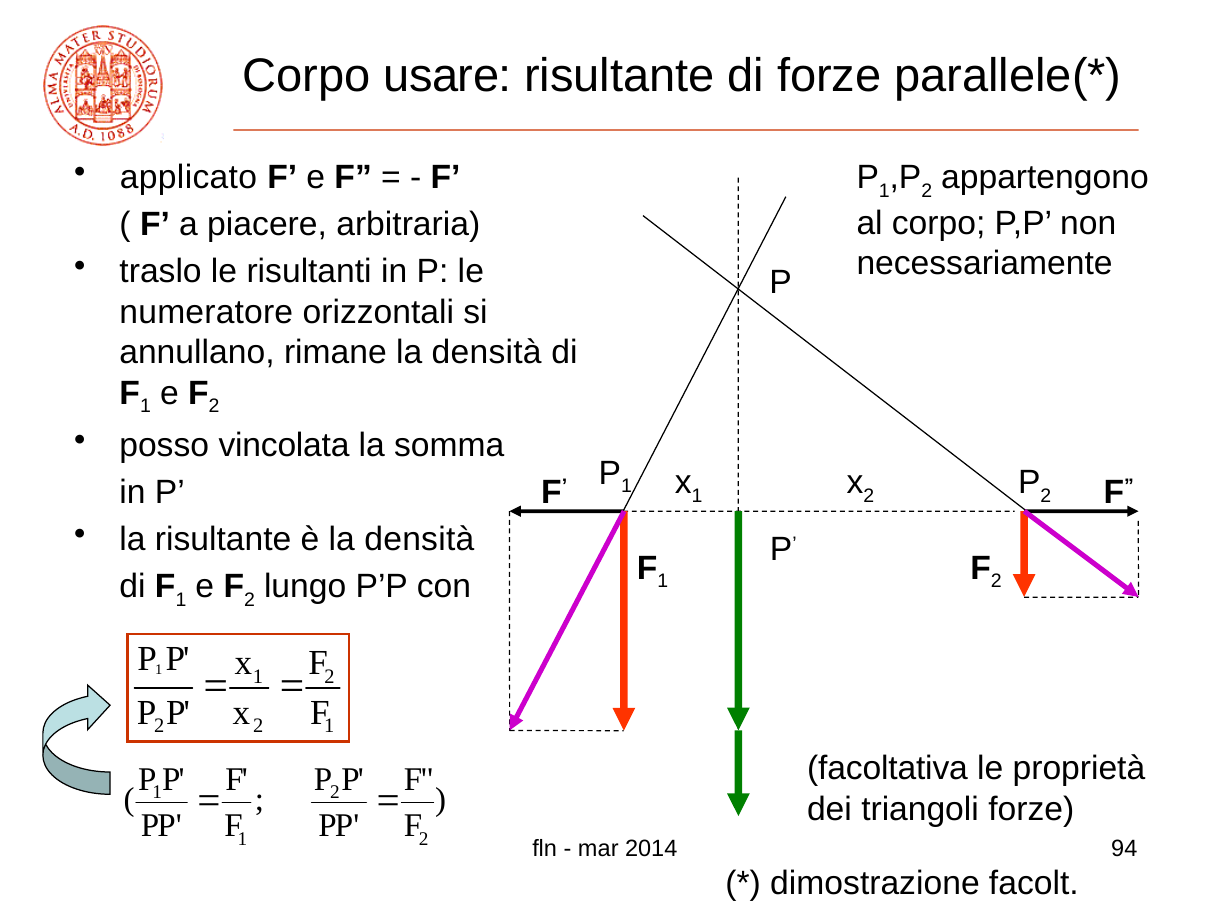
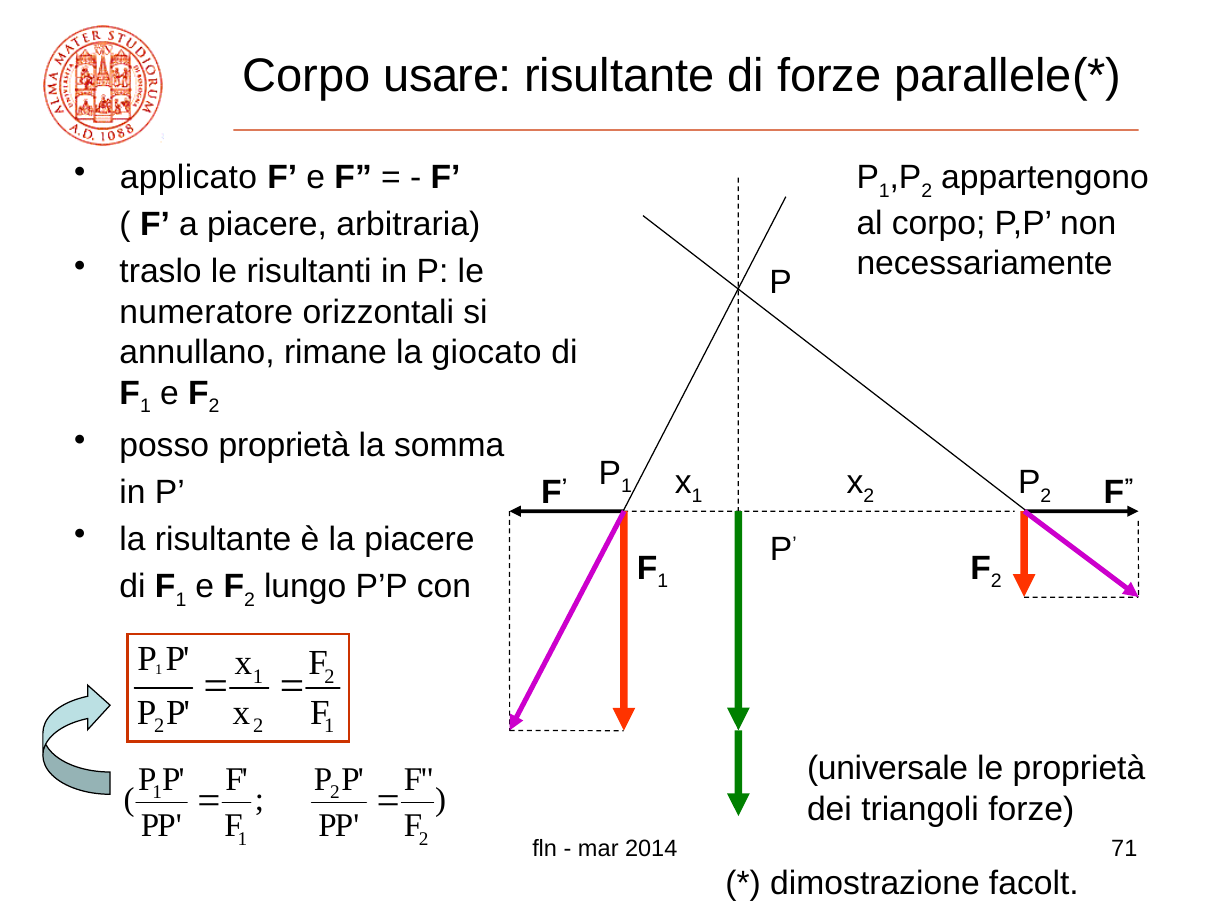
rimane la densità: densità -> giocato
posso vincolata: vincolata -> proprietà
è la densità: densità -> piacere
facoltativa: facoltativa -> universale
94: 94 -> 71
